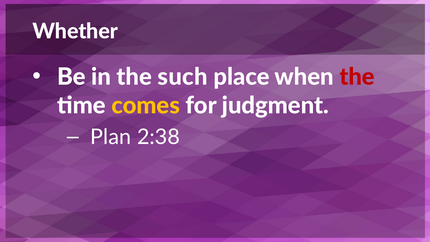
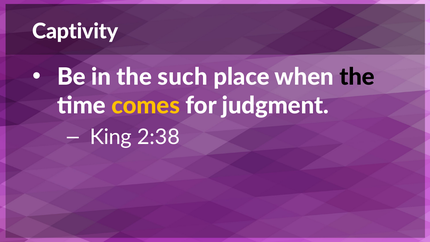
Whether: Whether -> Captivity
the at (357, 77) colour: red -> black
Plan: Plan -> King
